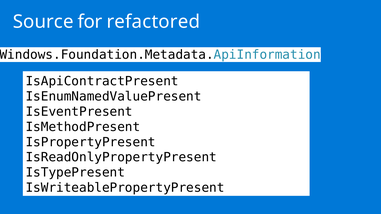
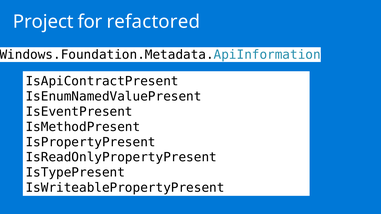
Source: Source -> Project
